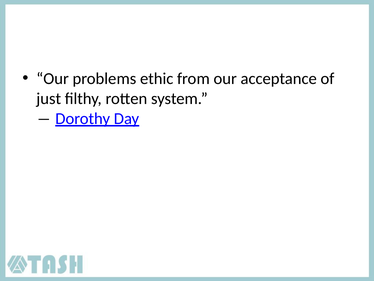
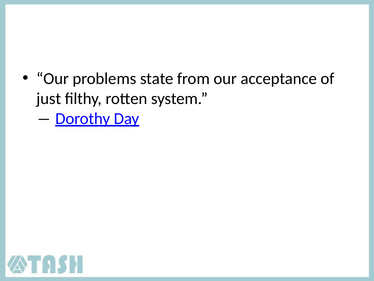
ethic: ethic -> state
